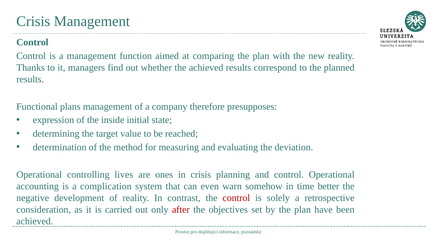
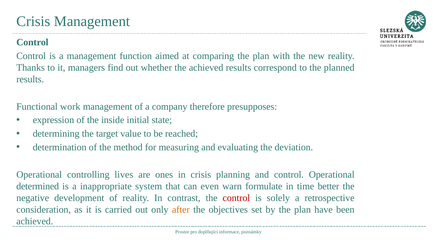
plans: plans -> work
accounting: accounting -> determined
complication: complication -> inappropriate
somehow: somehow -> formulate
after colour: red -> orange
